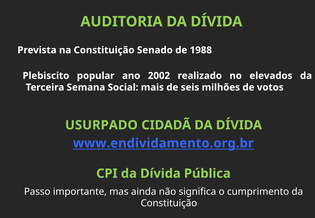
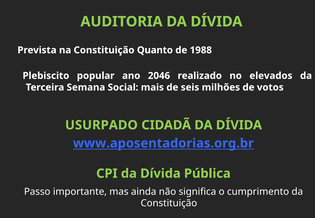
Senado: Senado -> Quanto
2002: 2002 -> 2046
www.endividamento.org.br: www.endividamento.org.br -> www.aposentadorias.org.br
